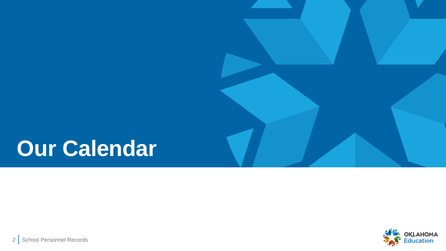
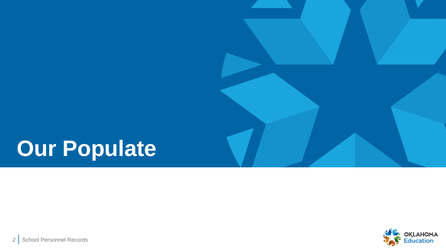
Calendar: Calendar -> Populate
